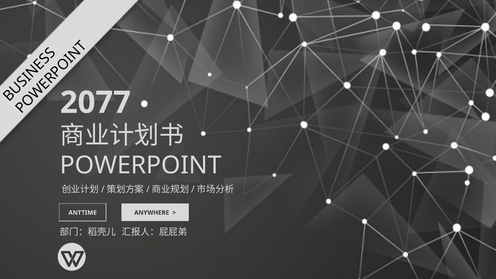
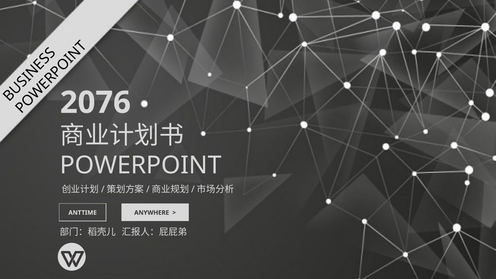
2077: 2077 -> 2076
